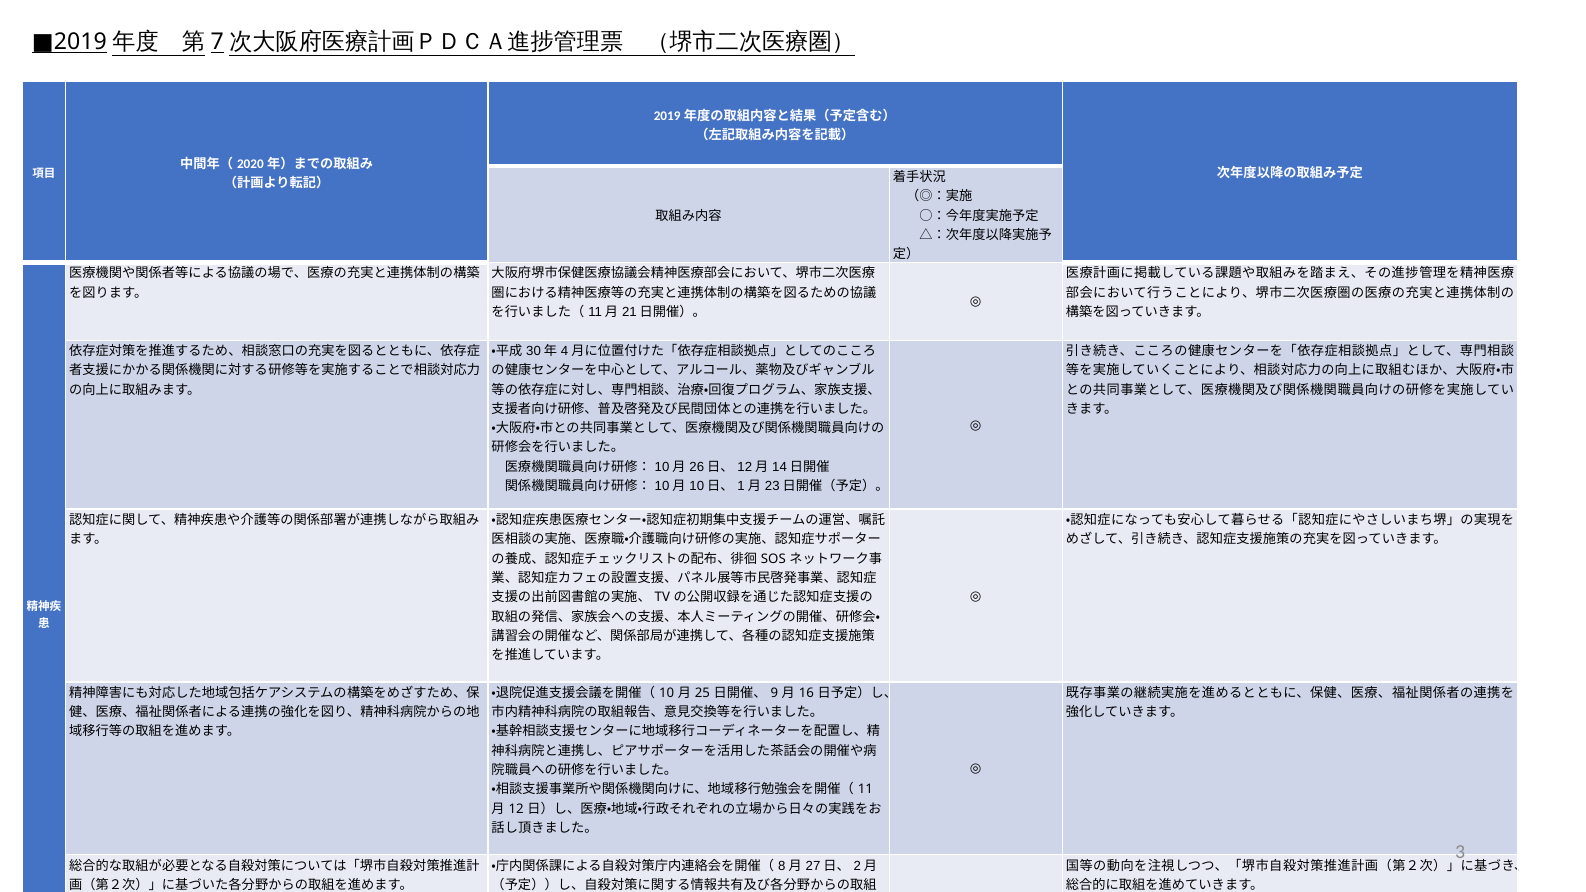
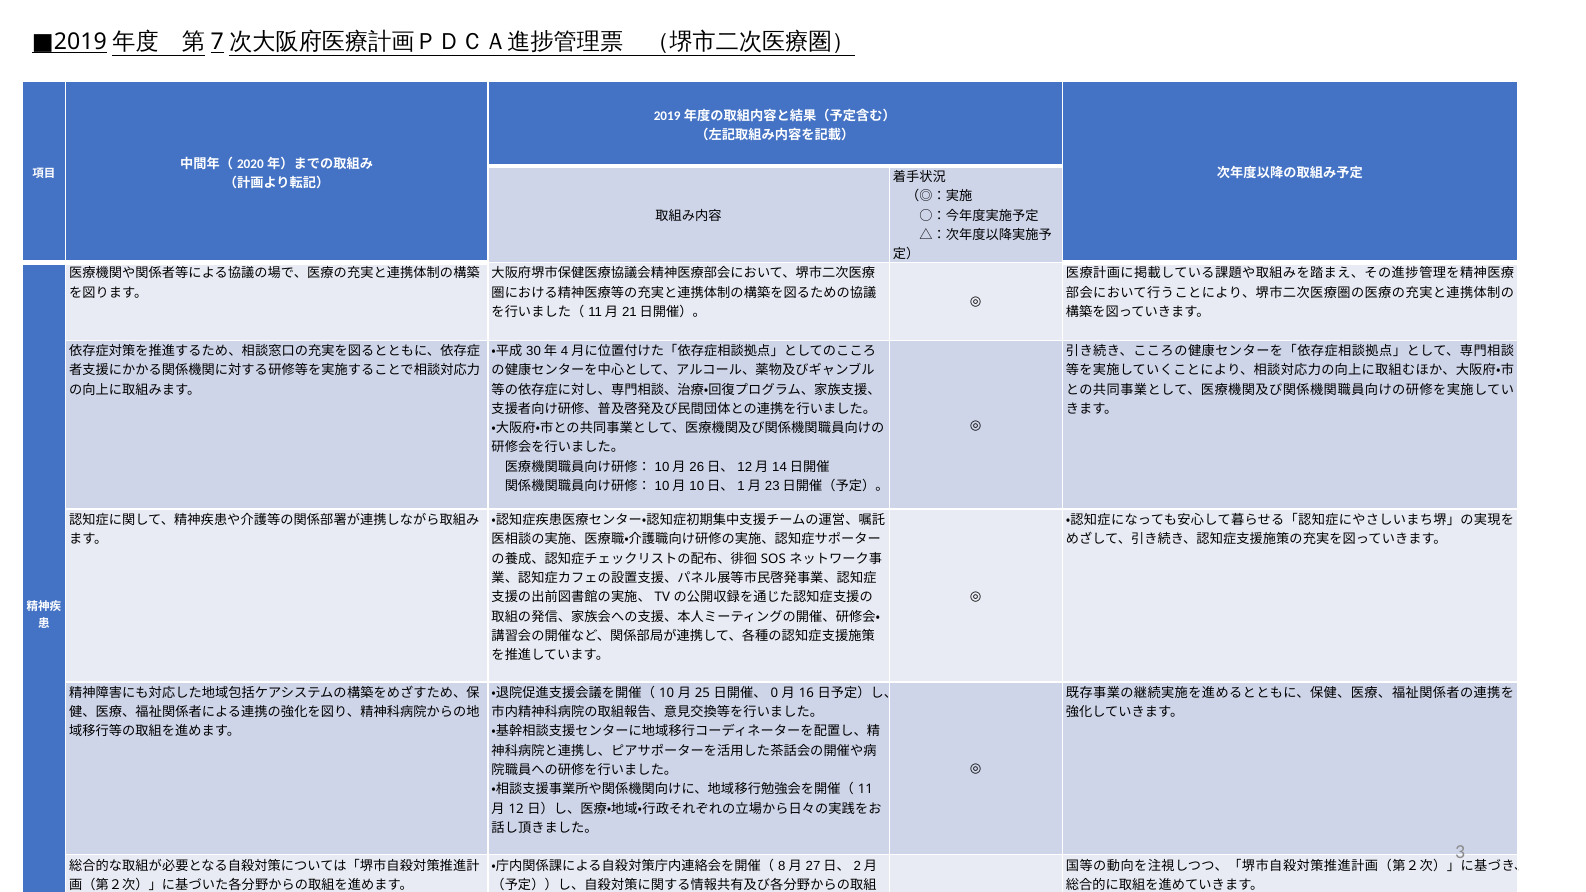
9: 9 -> 0
